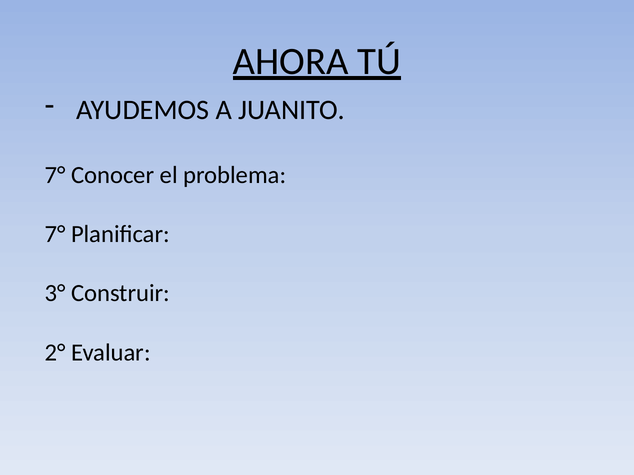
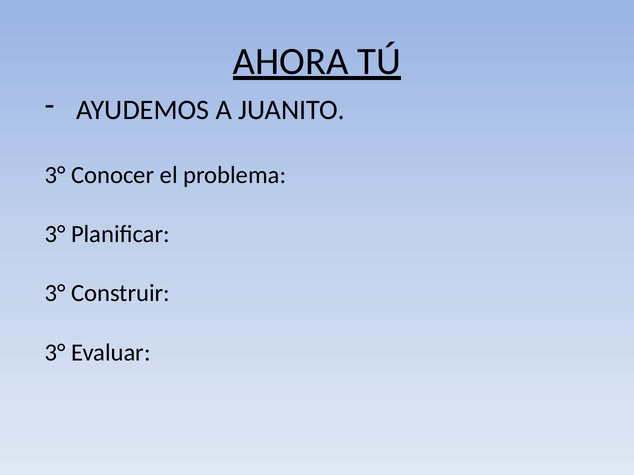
7° at (55, 175): 7° -> 3°
7° at (55, 234): 7° -> 3°
2° at (55, 353): 2° -> 3°
